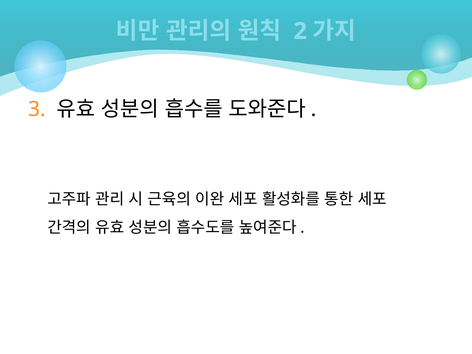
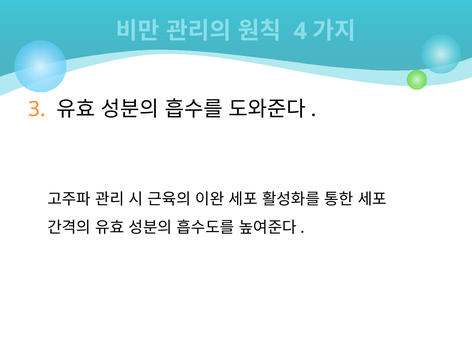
2: 2 -> 4
